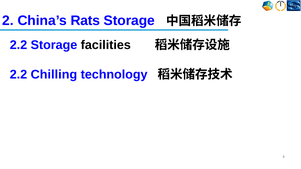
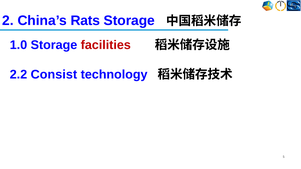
2.2 at (18, 45): 2.2 -> 1.0
facilities colour: black -> red
Chilling: Chilling -> Consist
